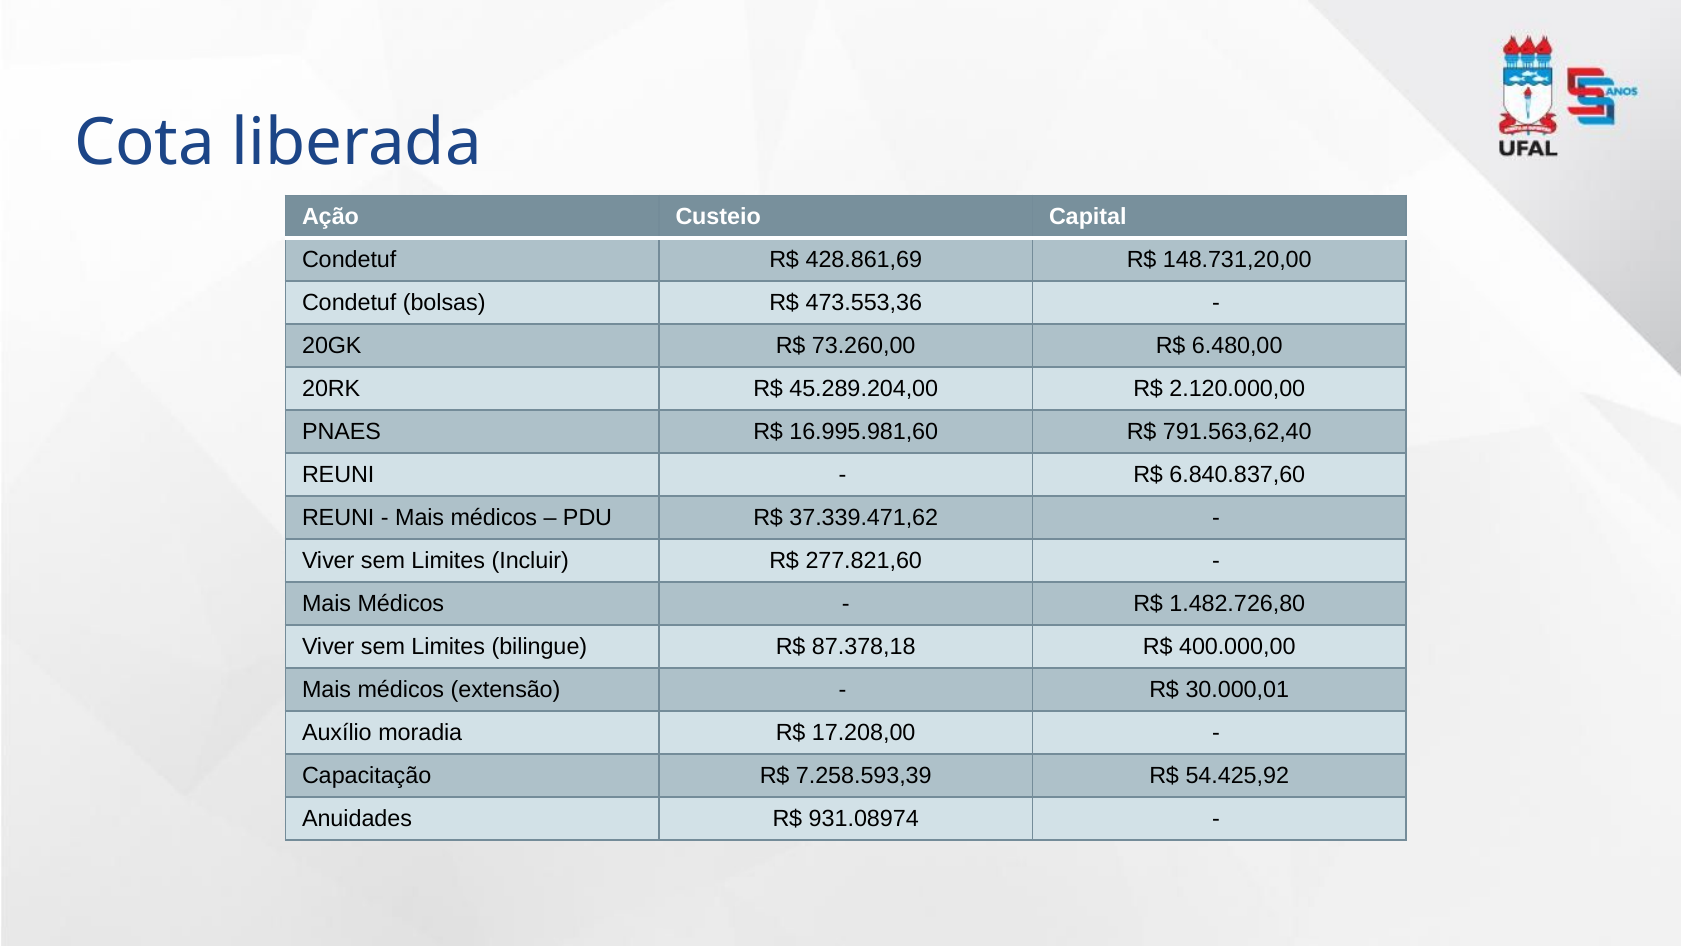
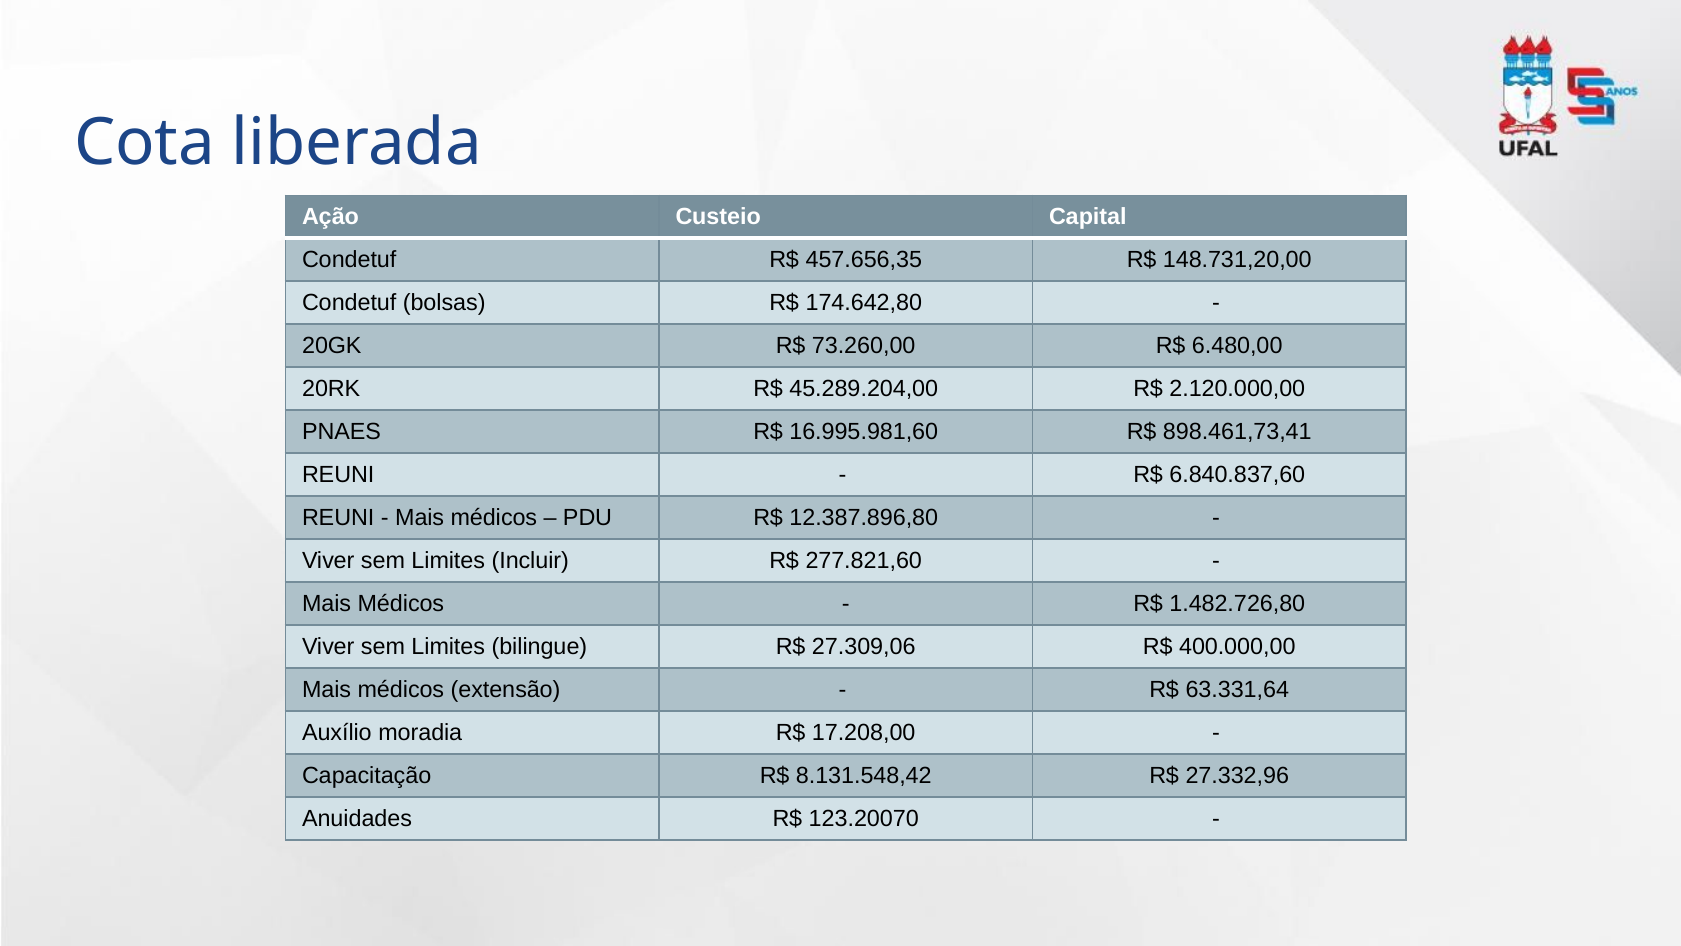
428.861,69: 428.861,69 -> 457.656,35
473.553,36: 473.553,36 -> 174.642,80
791.563,62,40: 791.563,62,40 -> 898.461,73,41
37.339.471,62: 37.339.471,62 -> 12.387.896,80
87.378,18: 87.378,18 -> 27.309,06
30.000,01: 30.000,01 -> 63.331,64
7.258.593,39: 7.258.593,39 -> 8.131.548,42
54.425,92: 54.425,92 -> 27.332,96
931.08974: 931.08974 -> 123.20070
